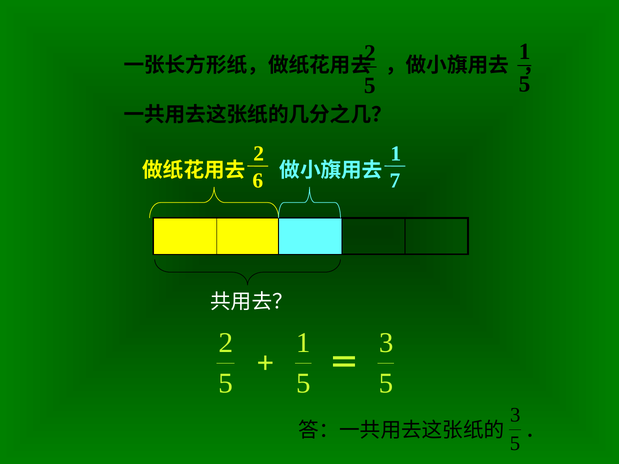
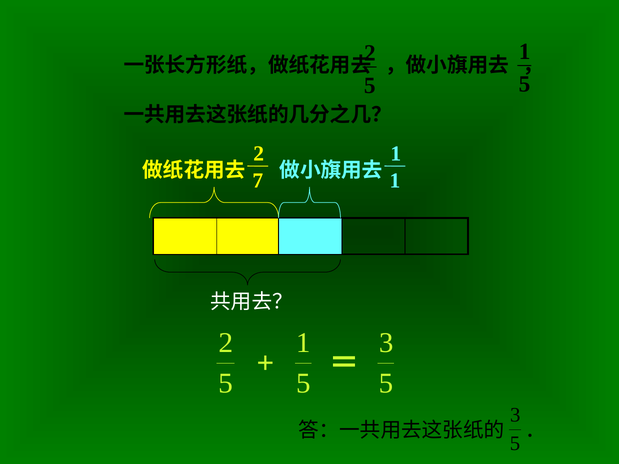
6: 6 -> 7
7 at (395, 181): 7 -> 1
